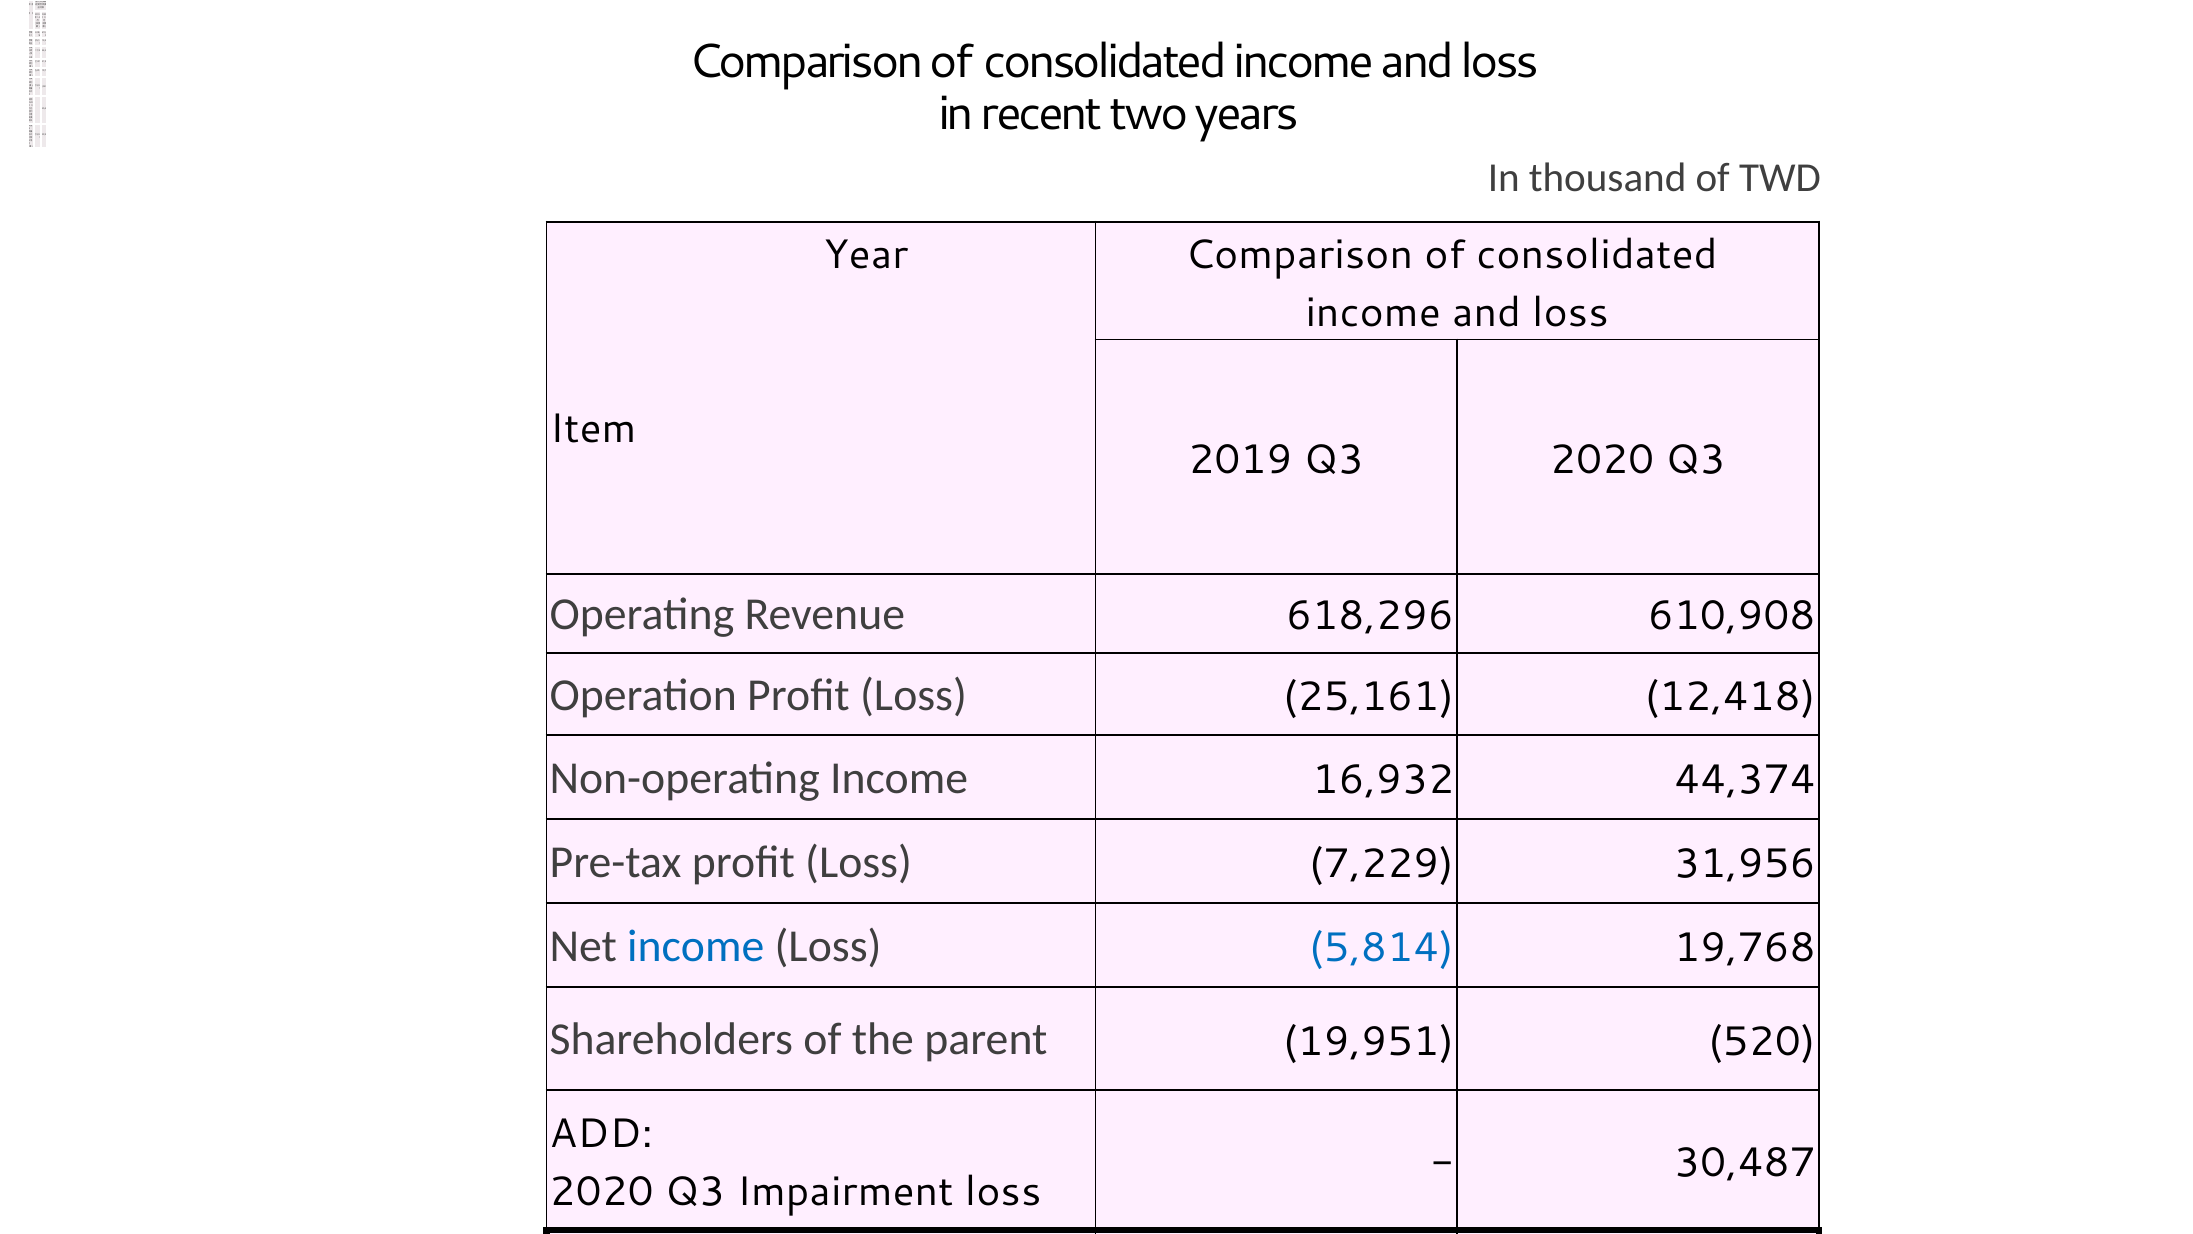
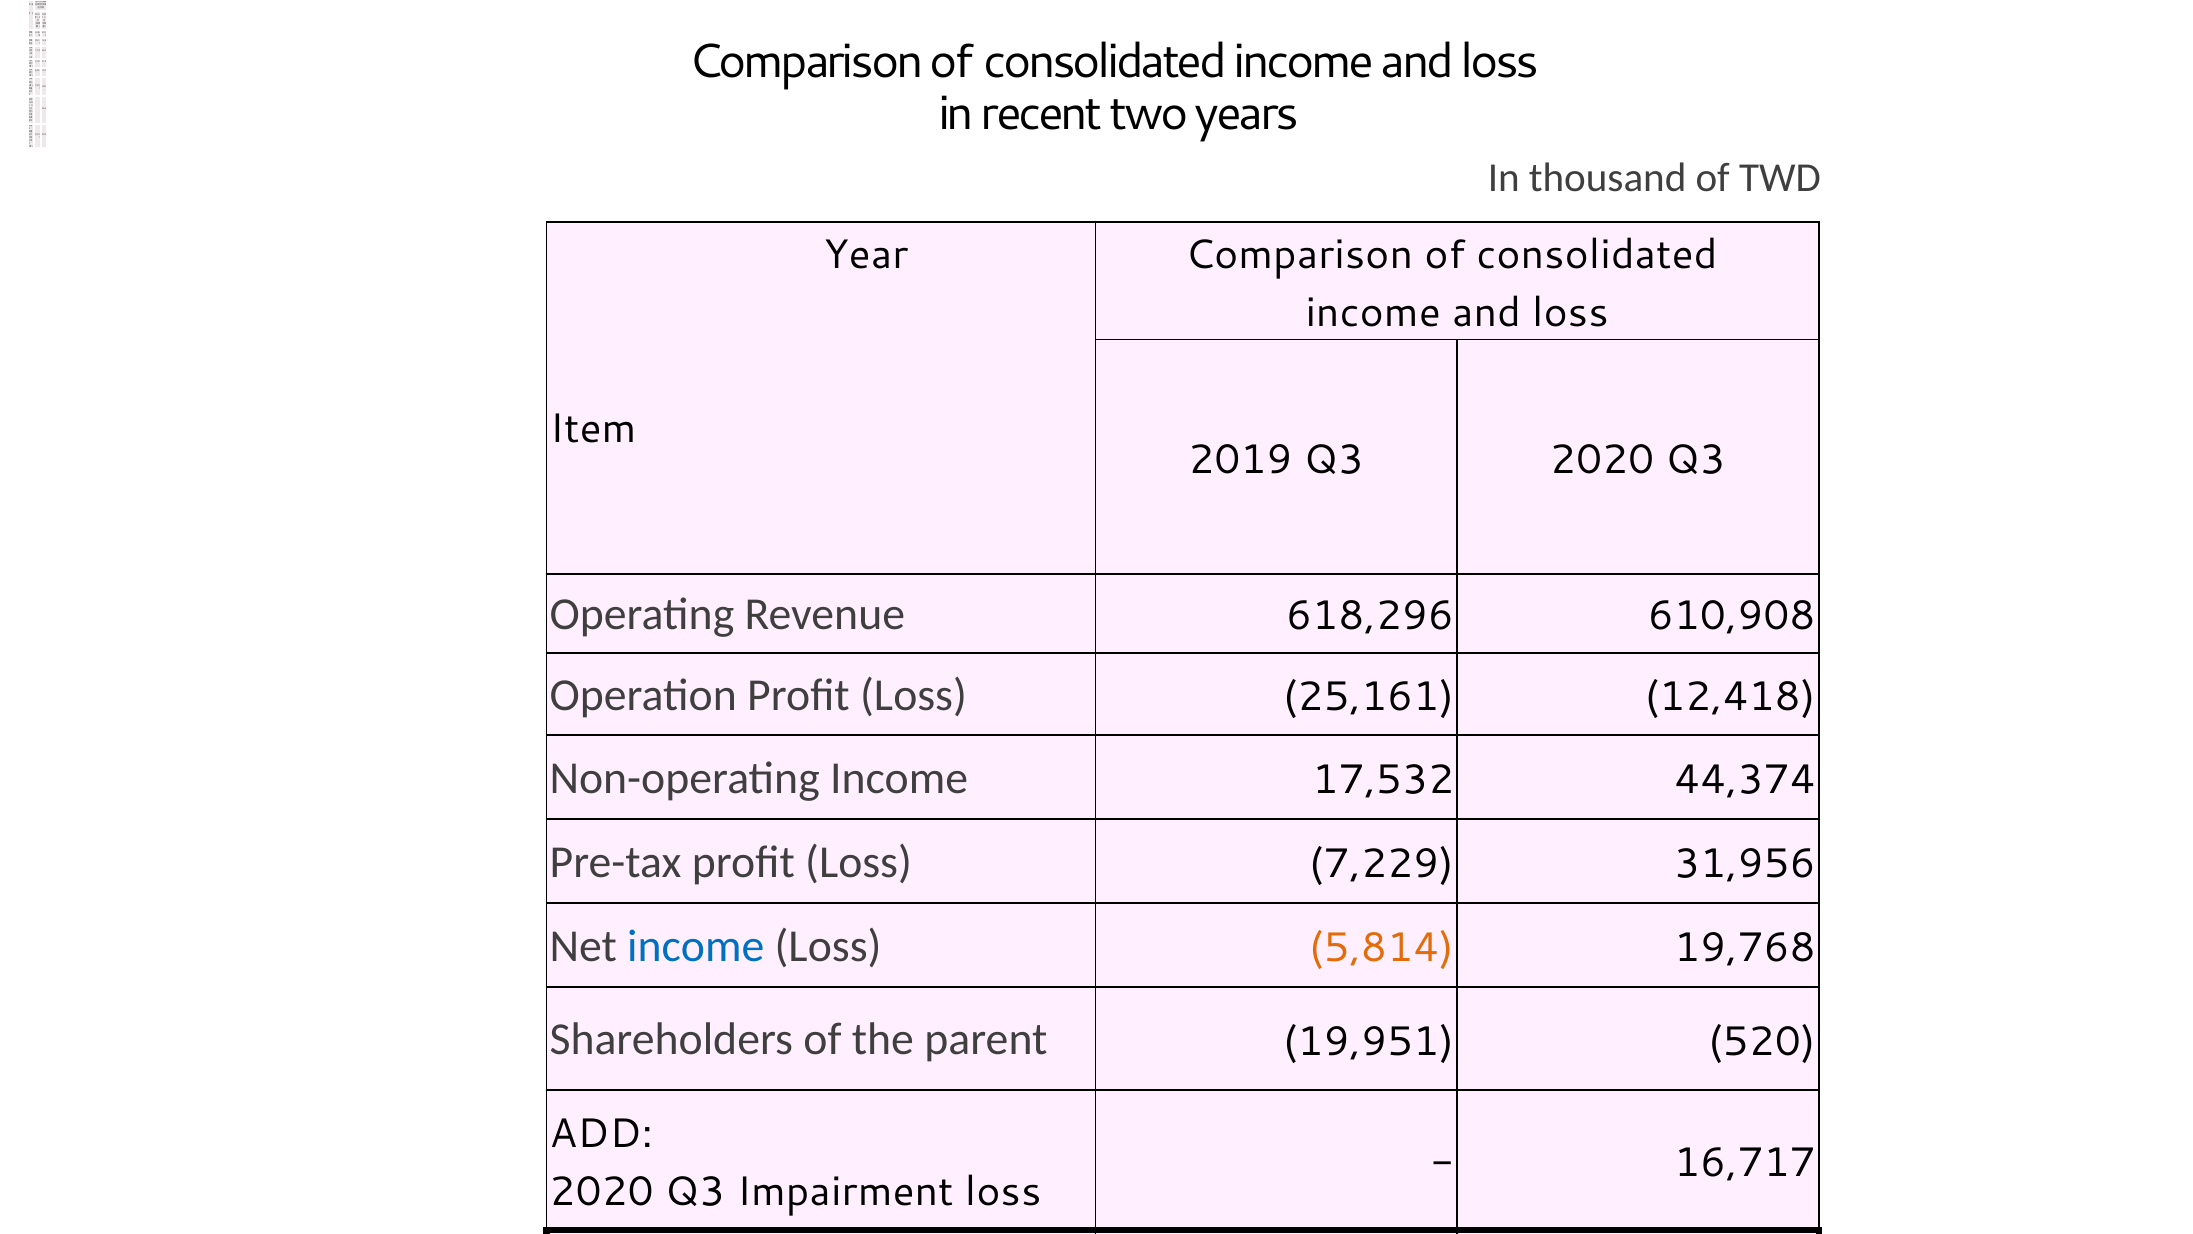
16,932: 16,932 -> 17,532
5,814 at (1381, 947) colour: blue -> orange
30,487: 30,487 -> 16,717
